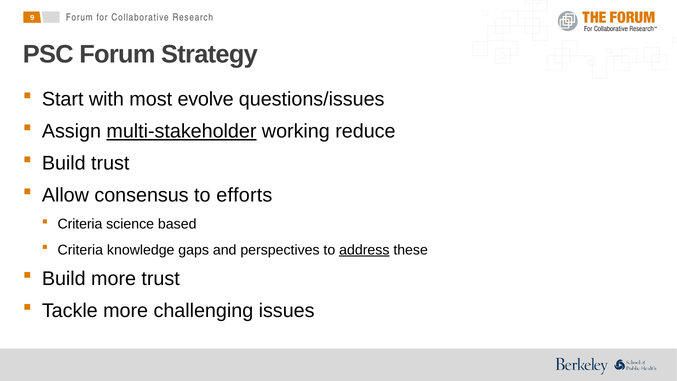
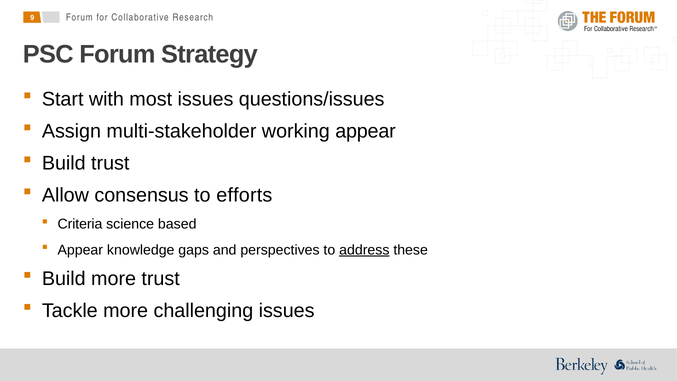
most evolve: evolve -> issues
multi-stakeholder underline: present -> none
working reduce: reduce -> appear
Criteria at (80, 250): Criteria -> Appear
